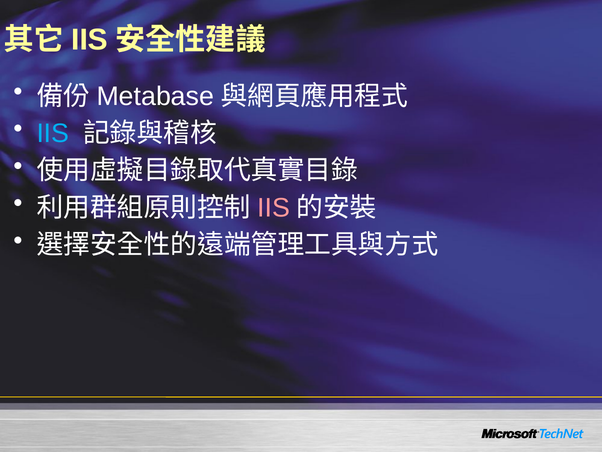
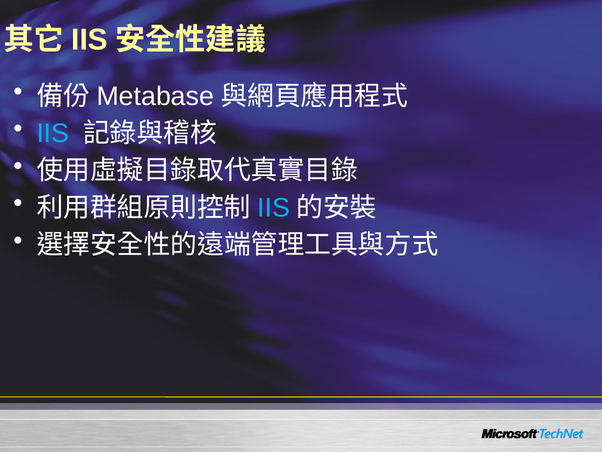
IIS at (274, 208) colour: pink -> light blue
